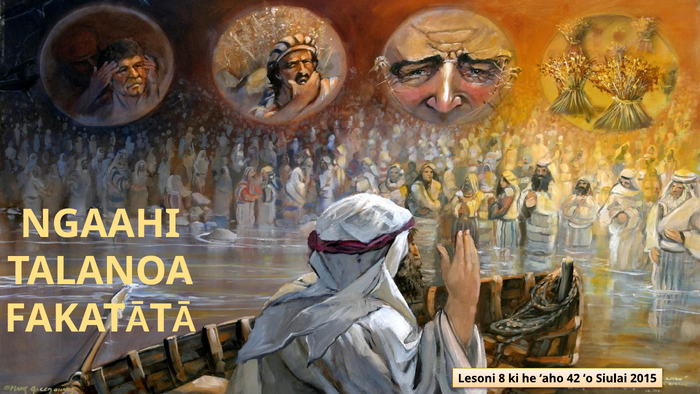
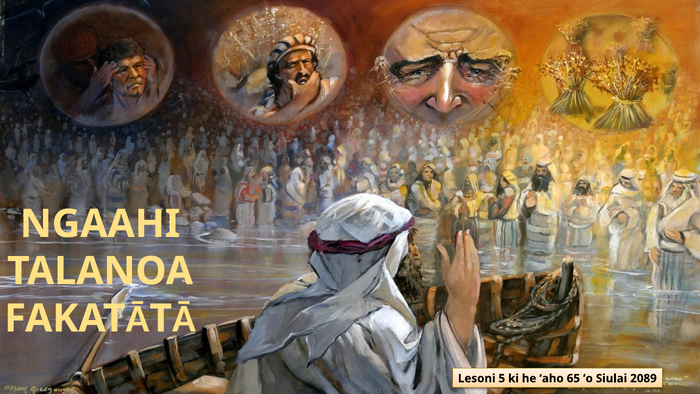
8: 8 -> 5
42: 42 -> 65
2015: 2015 -> 2089
